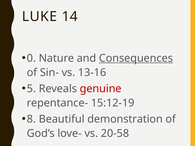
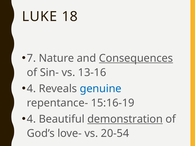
14: 14 -> 18
0: 0 -> 7
5 at (31, 89): 5 -> 4
genuine colour: red -> blue
15:12-19: 15:12-19 -> 15:16-19
8 at (31, 119): 8 -> 4
demonstration underline: none -> present
20-58: 20-58 -> 20-54
